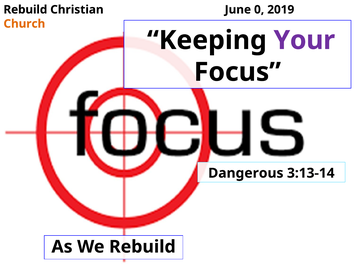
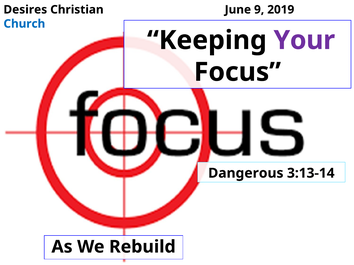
Rebuild at (25, 10): Rebuild -> Desires
0: 0 -> 9
Church colour: orange -> blue
